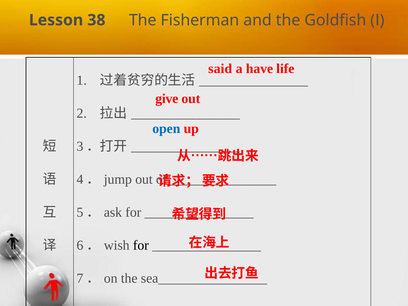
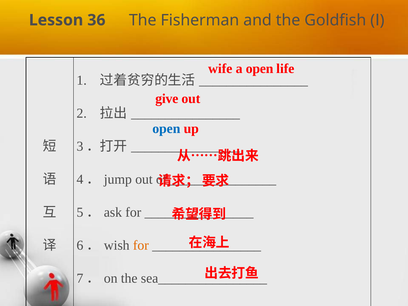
38: 38 -> 36
said: said -> wife
a have: have -> open
for at (141, 245) colour: black -> orange
